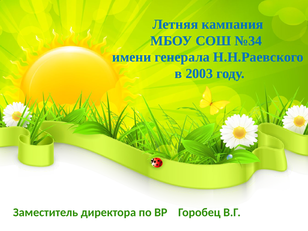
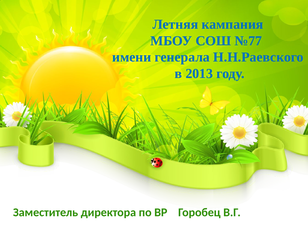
№34: №34 -> №77
2003: 2003 -> 2013
